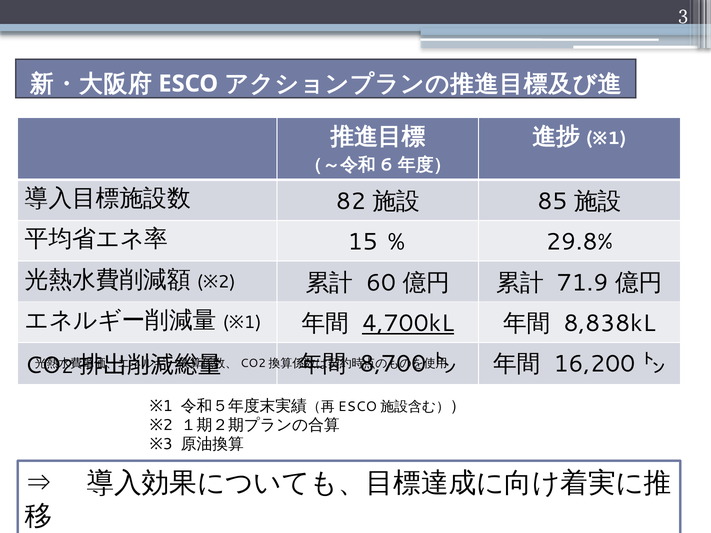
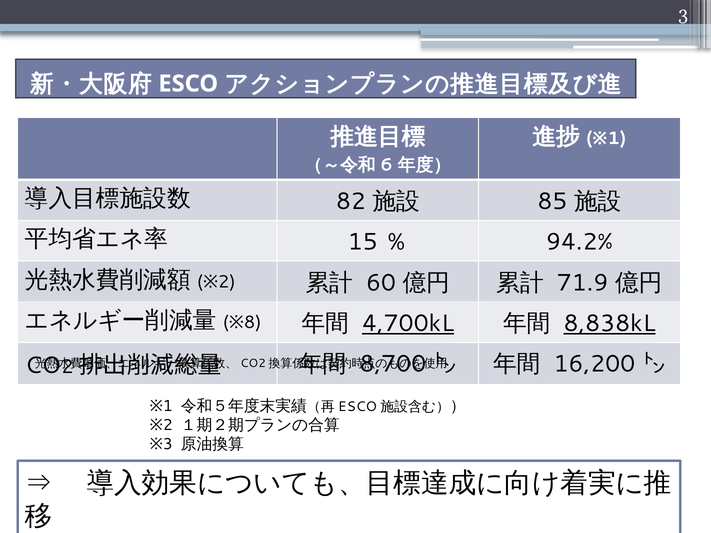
29.8%: 29.8% -> 94.2%
1 at (253, 322): 1 -> 8
8,838kL underline: none -> present
